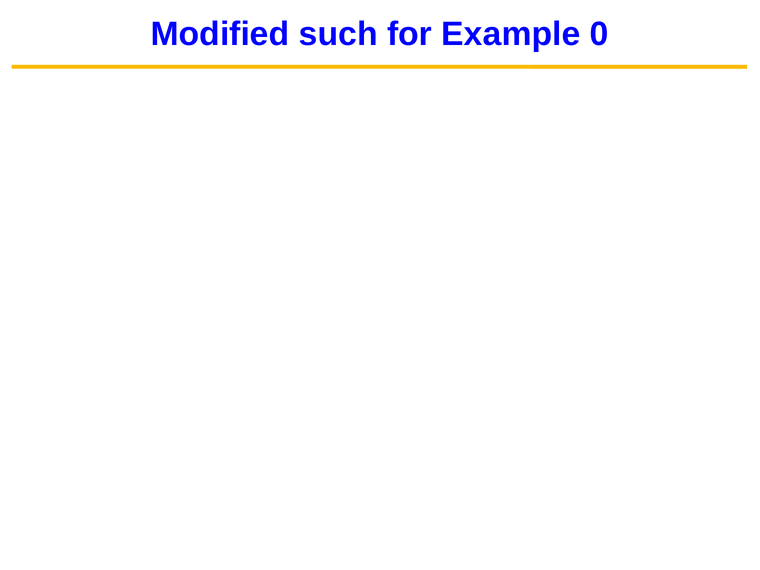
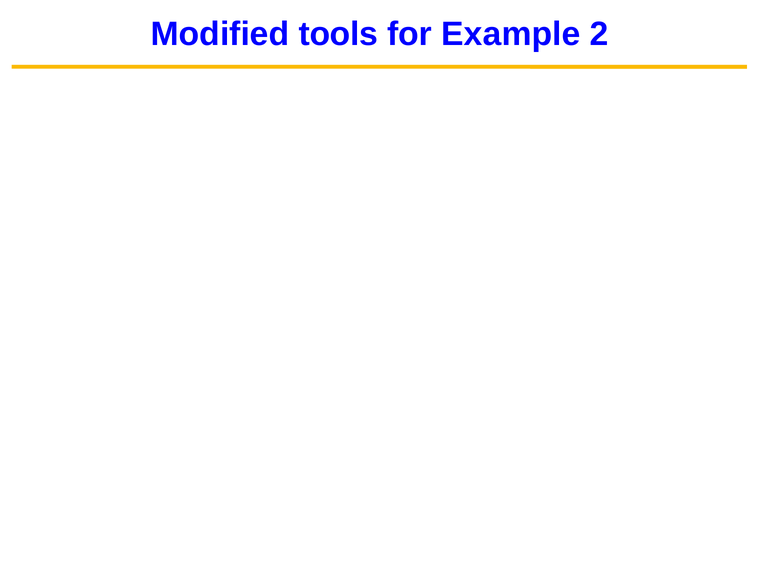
such: such -> tools
Example 0: 0 -> 2
